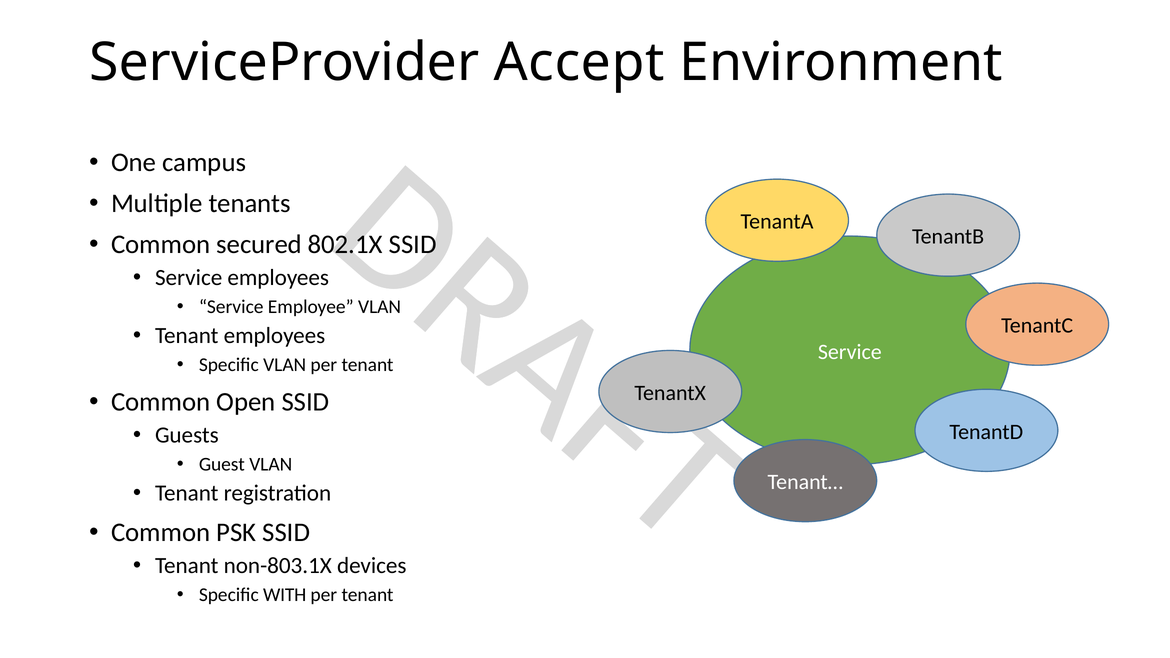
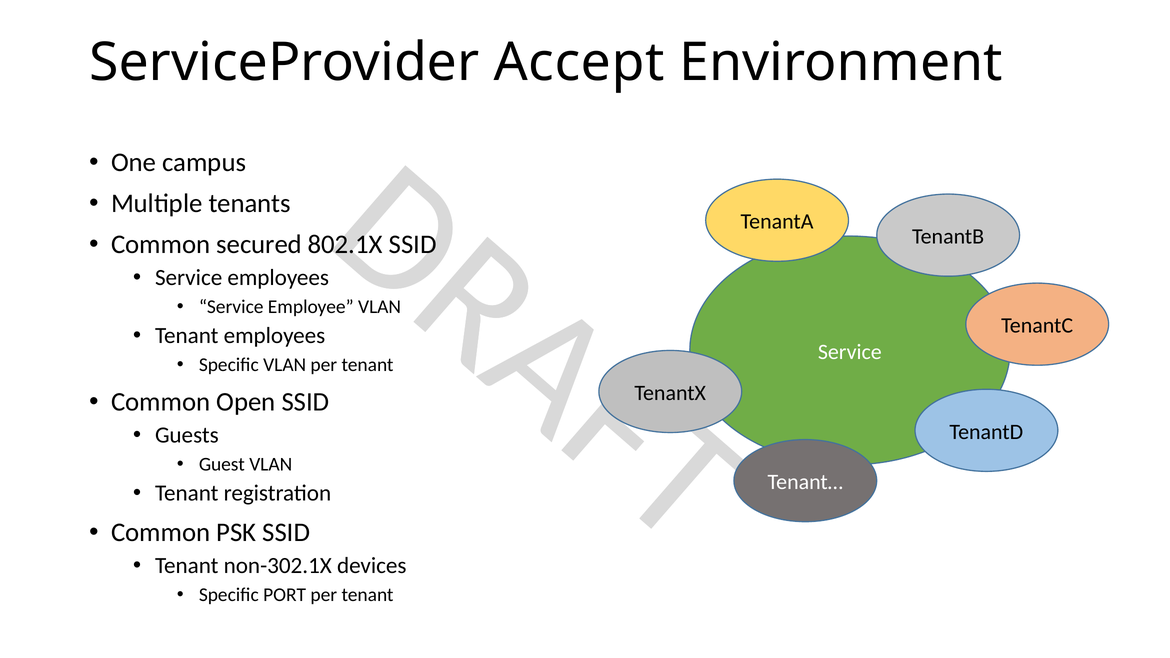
non-803.1X: non-803.1X -> non-302.1X
WITH: WITH -> PORT
